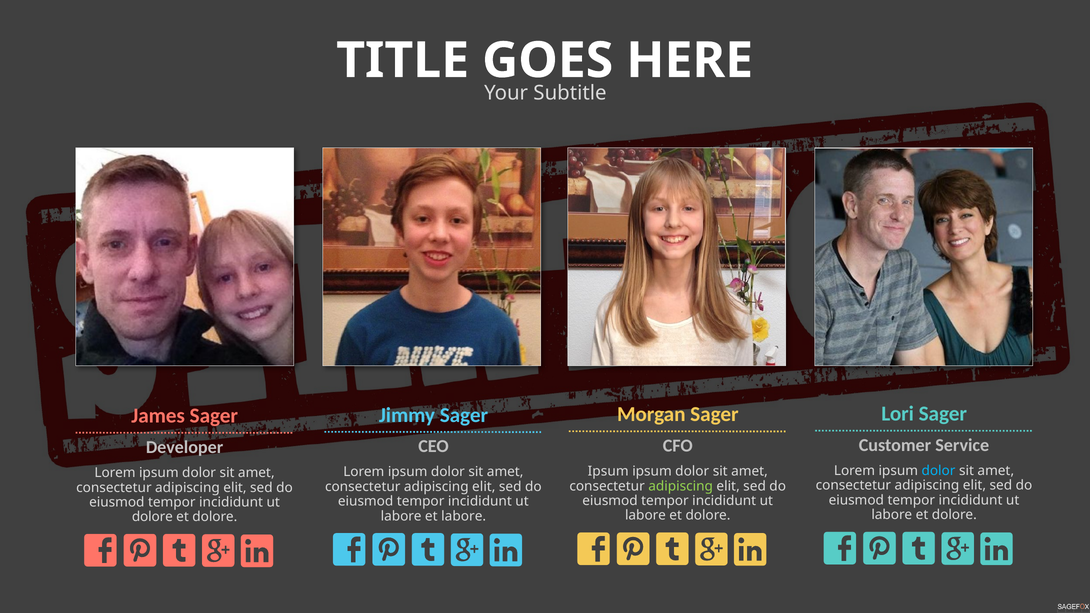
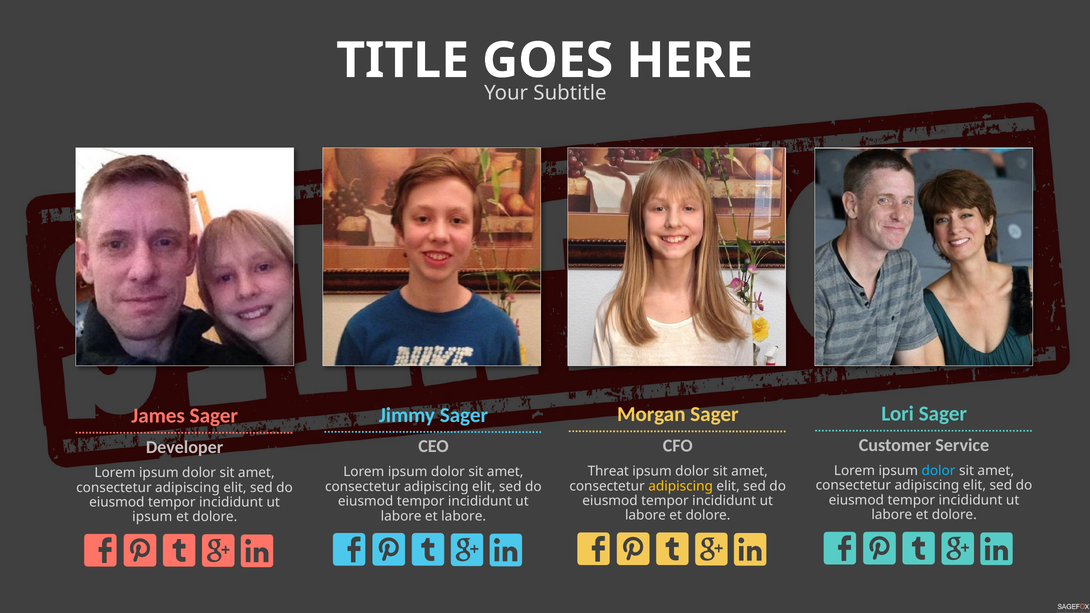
Ipsum at (608, 471): Ipsum -> Threat
adipiscing at (681, 486) colour: light green -> yellow
dolore at (152, 517): dolore -> ipsum
